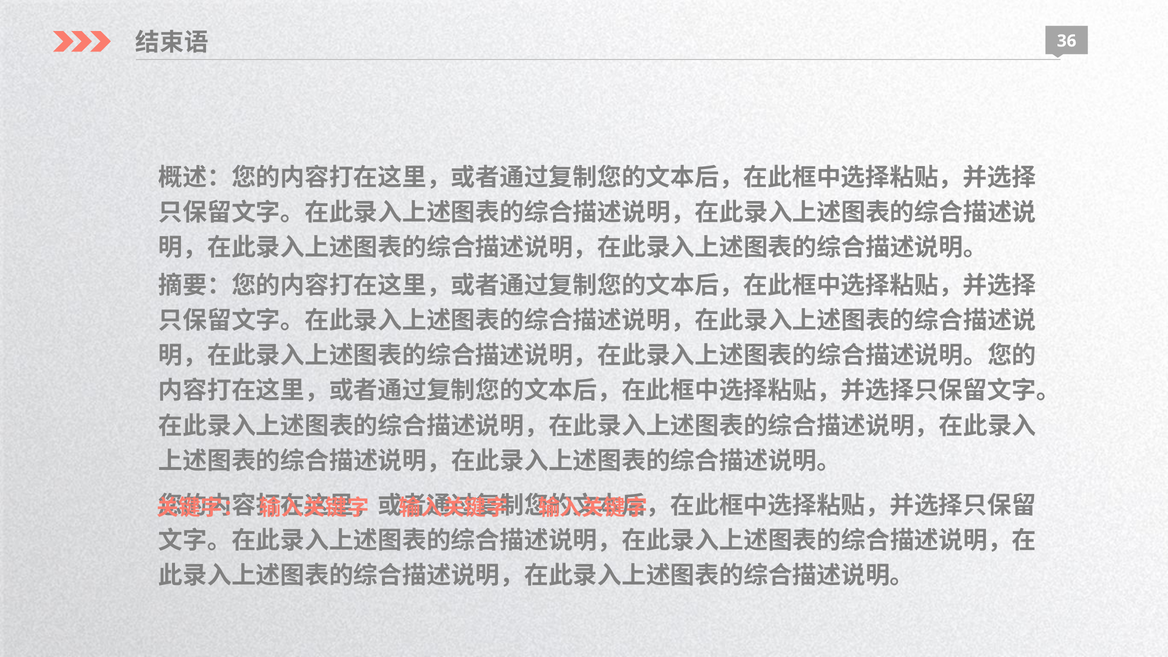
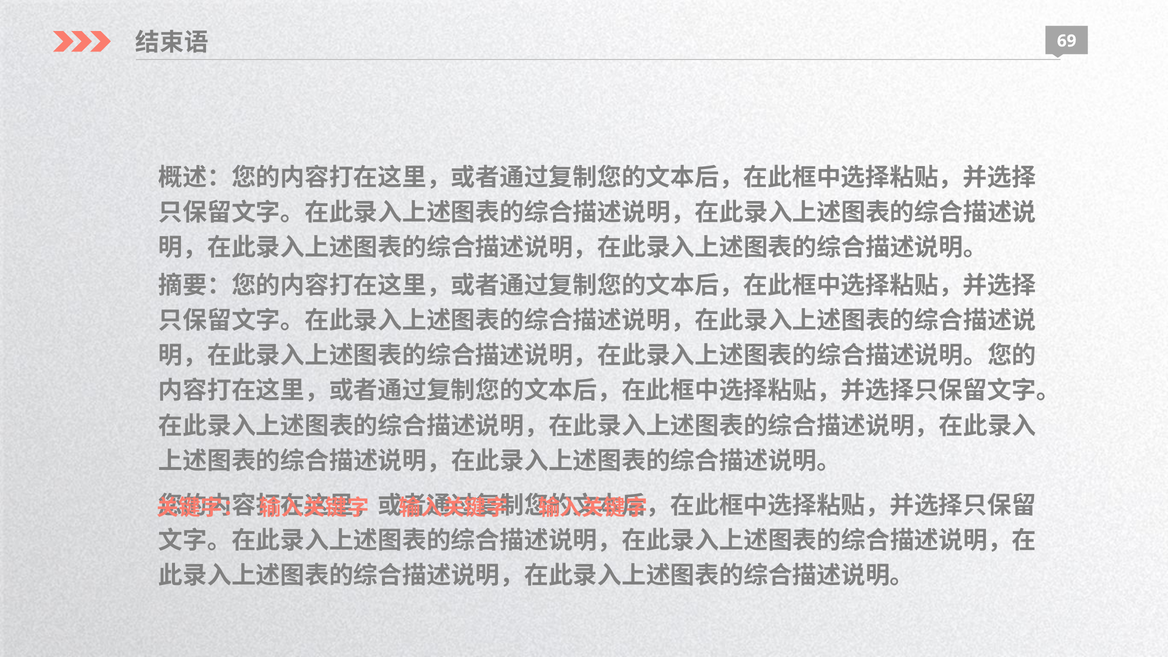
36: 36 -> 69
